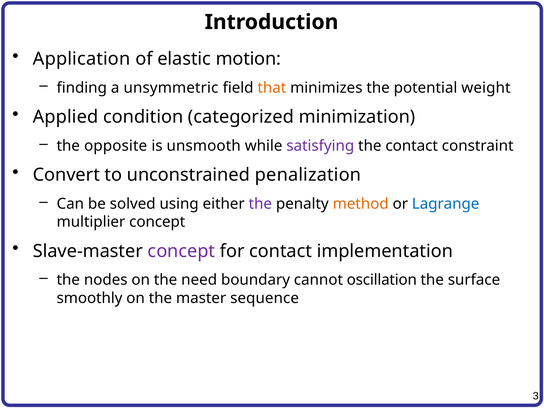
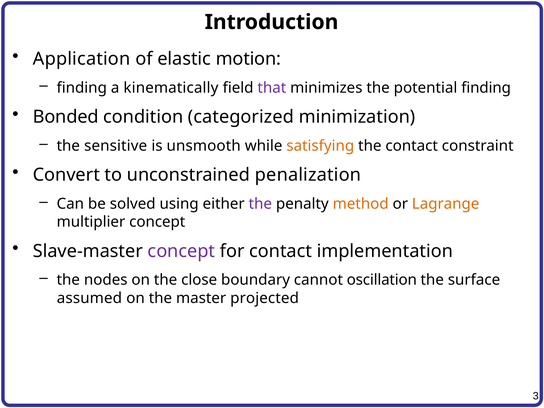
unsymmetric: unsymmetric -> kinematically
that colour: orange -> purple
potential weight: weight -> finding
Applied: Applied -> Bonded
opposite: opposite -> sensitive
satisfying colour: purple -> orange
Lagrange colour: blue -> orange
need: need -> close
smoothly: smoothly -> assumed
sequence: sequence -> projected
